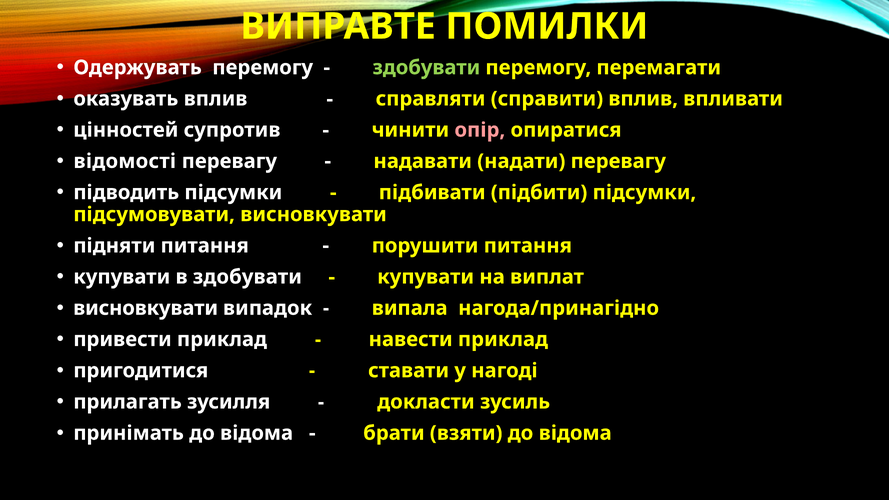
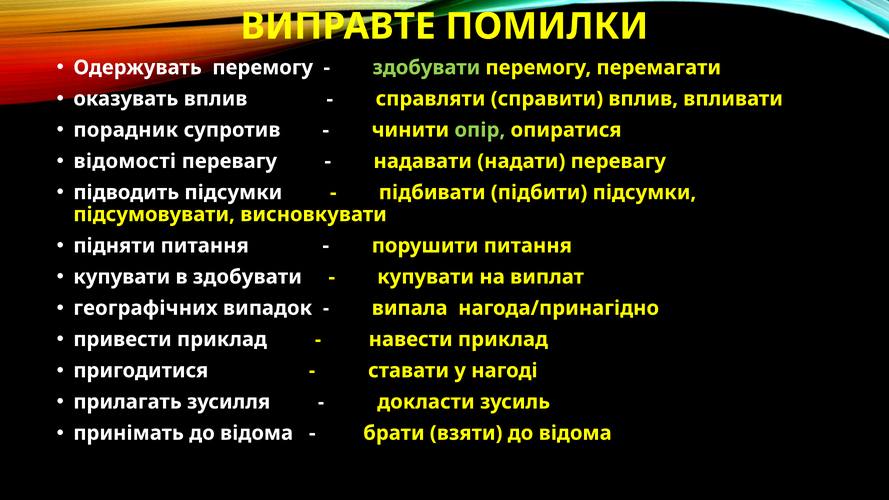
цінностей: цінностей -> порадник
опір colour: pink -> light green
висновкувати at (146, 308): висновкувати -> географічних
